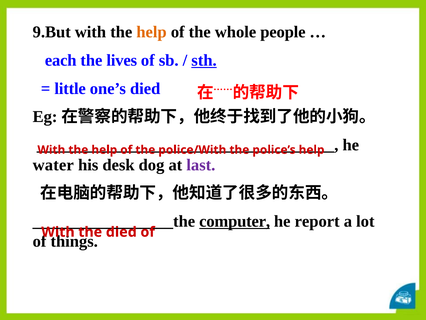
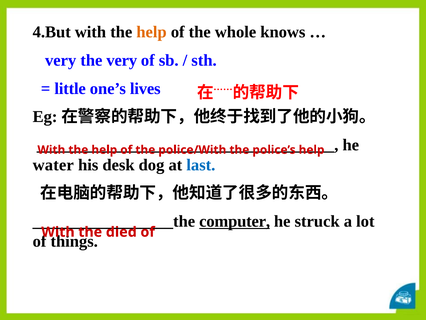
9.But: 9.But -> 4.But
people: people -> knows
each at (61, 60): each -> very
the lives: lives -> very
sth underline: present -> none
one’s died: died -> lives
last colour: purple -> blue
report: report -> struck
